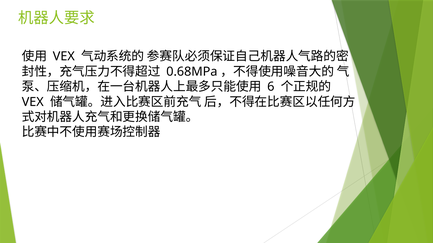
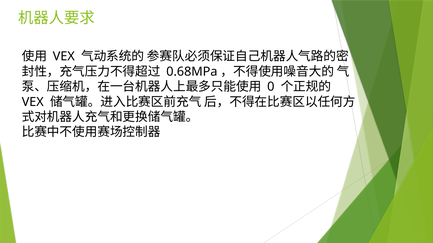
6: 6 -> 0
